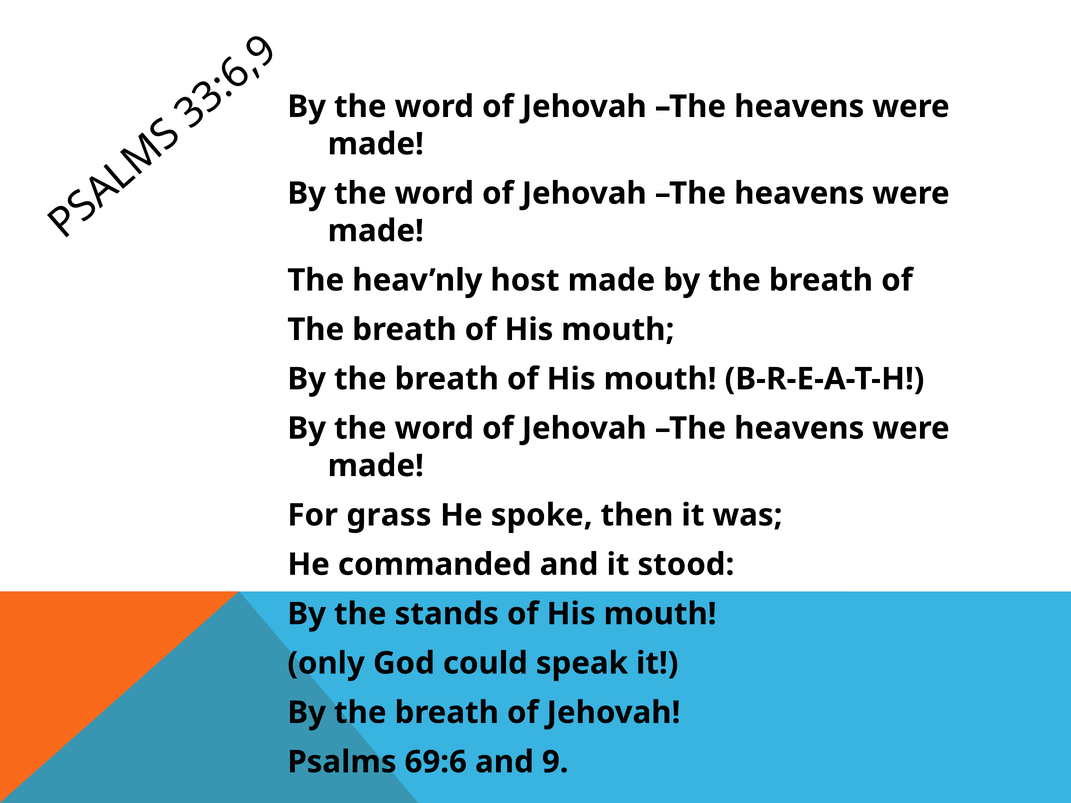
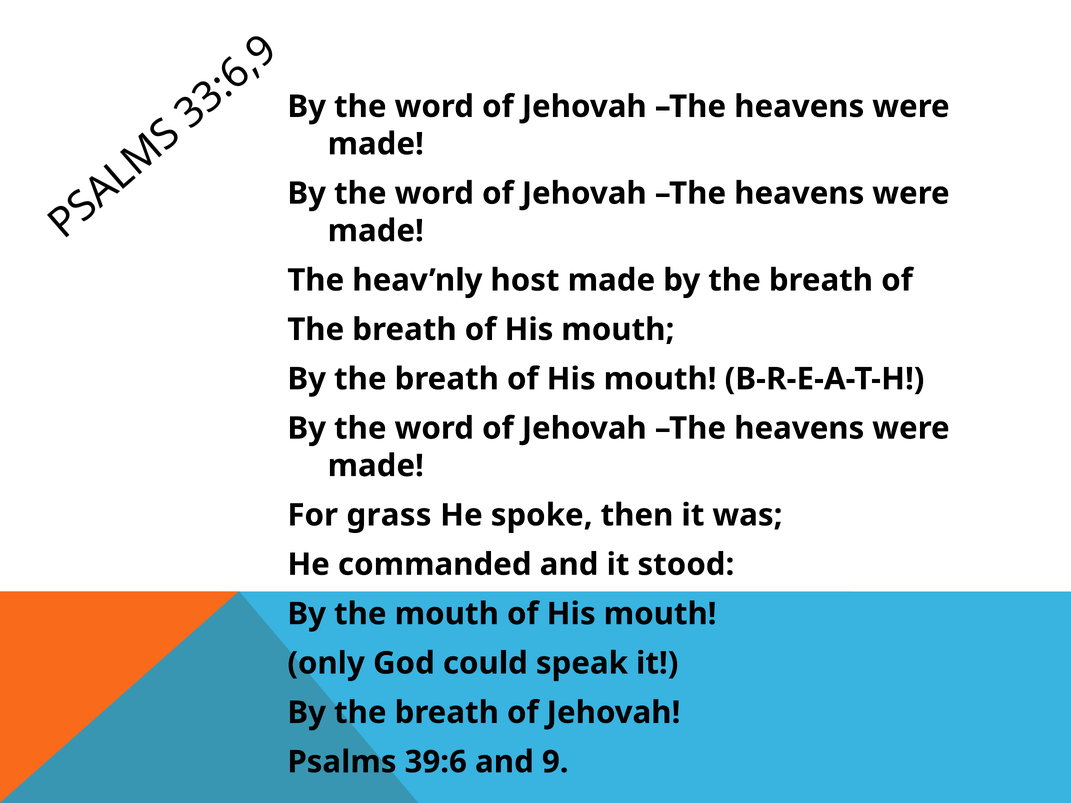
the stands: stands -> mouth
69:6: 69:6 -> 39:6
